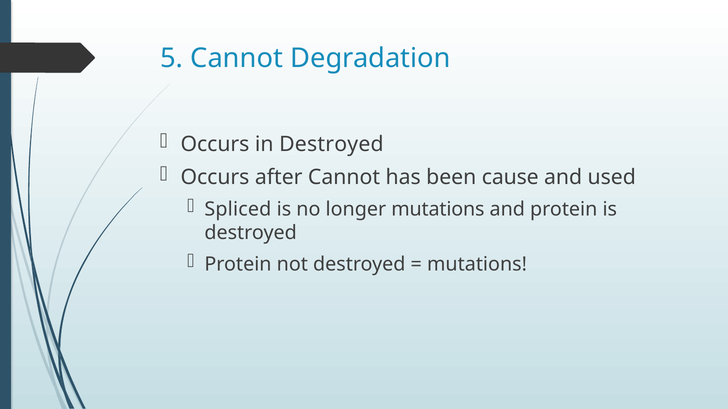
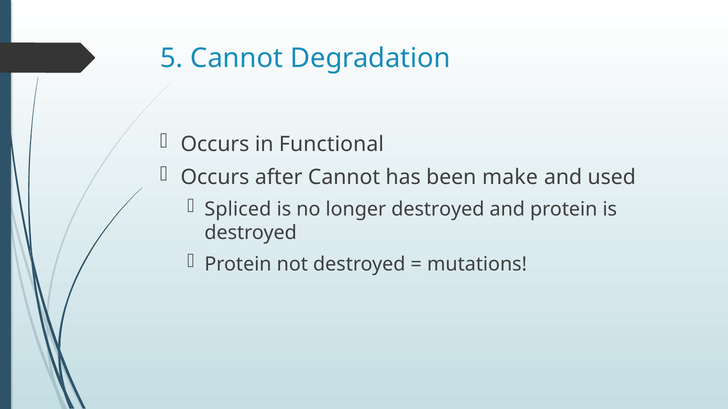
in Destroyed: Destroyed -> Functional
cause: cause -> make
longer mutations: mutations -> destroyed
